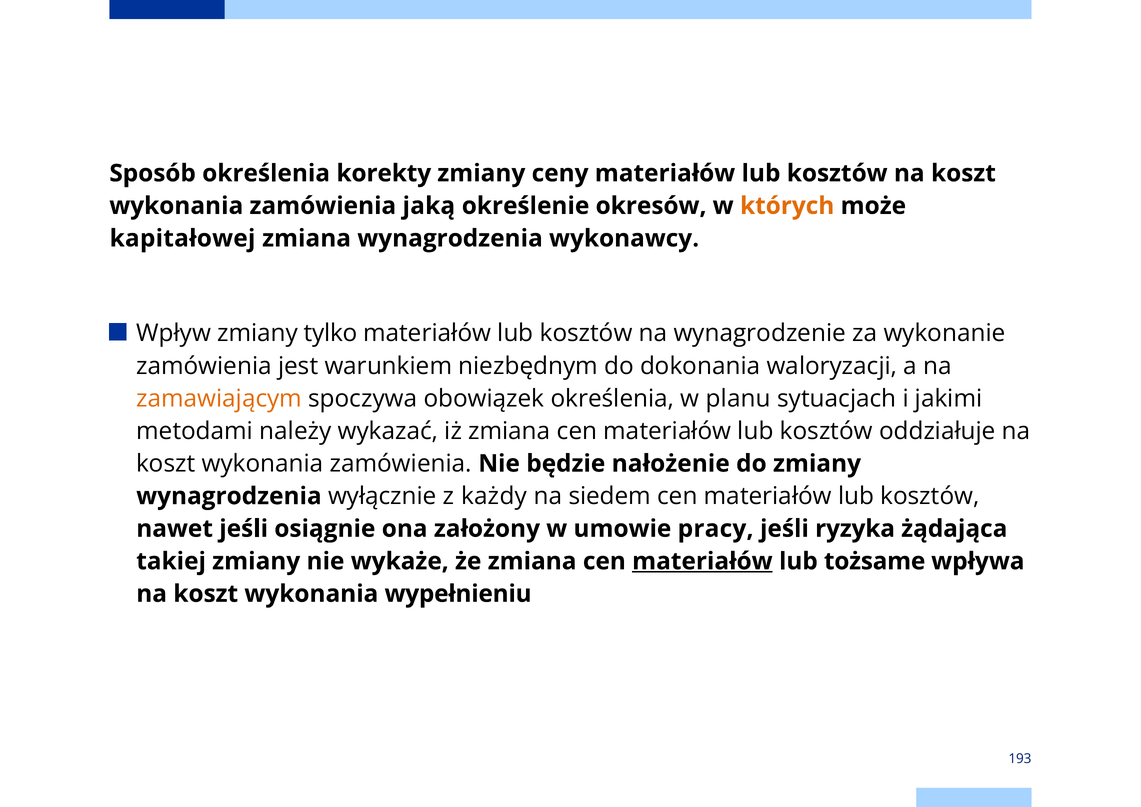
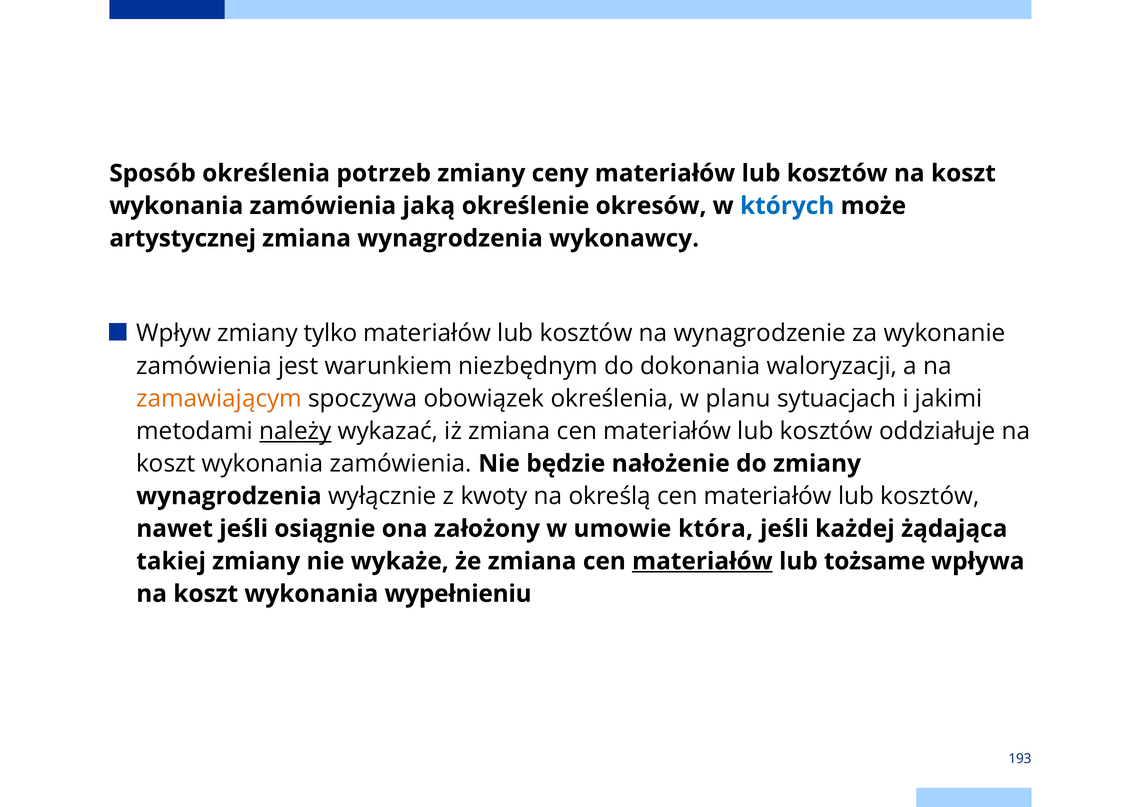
korekty: korekty -> potrzeb
których colour: orange -> blue
kapitałowej: kapitałowej -> artystycznej
należy underline: none -> present
każdy: każdy -> kwoty
siedem: siedem -> określą
pracy: pracy -> która
ryzyka: ryzyka -> każdej
